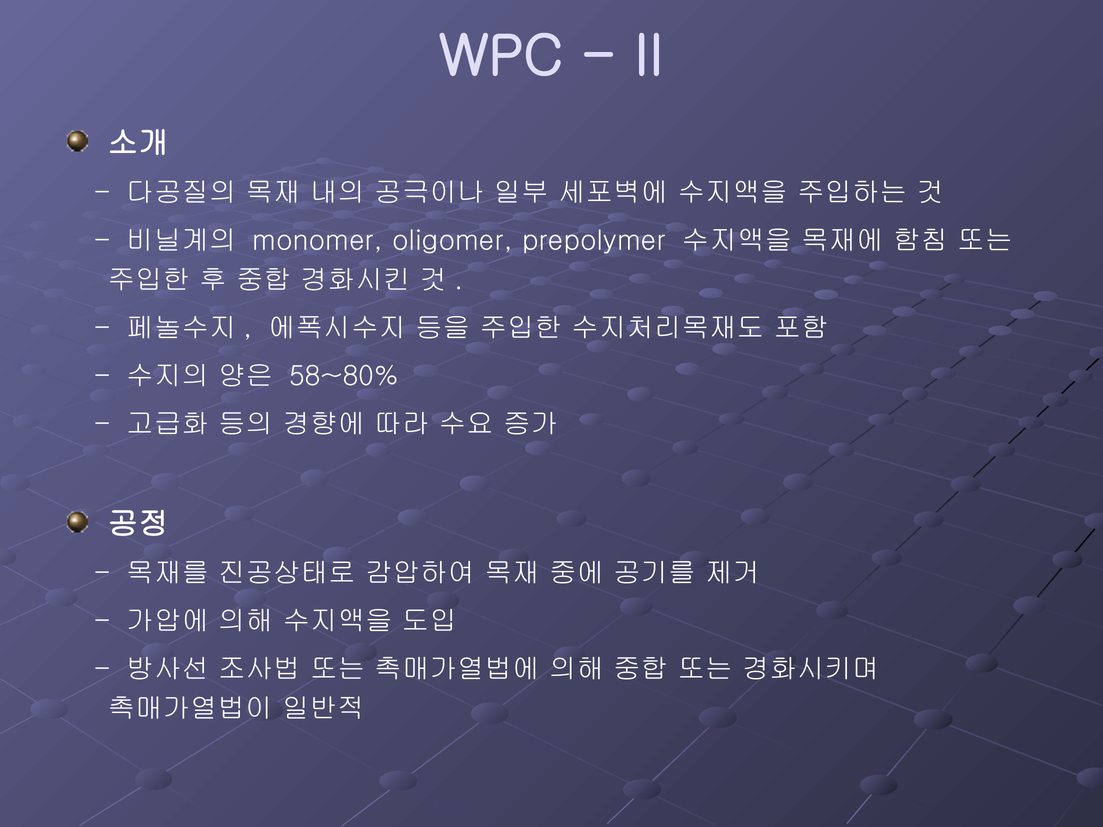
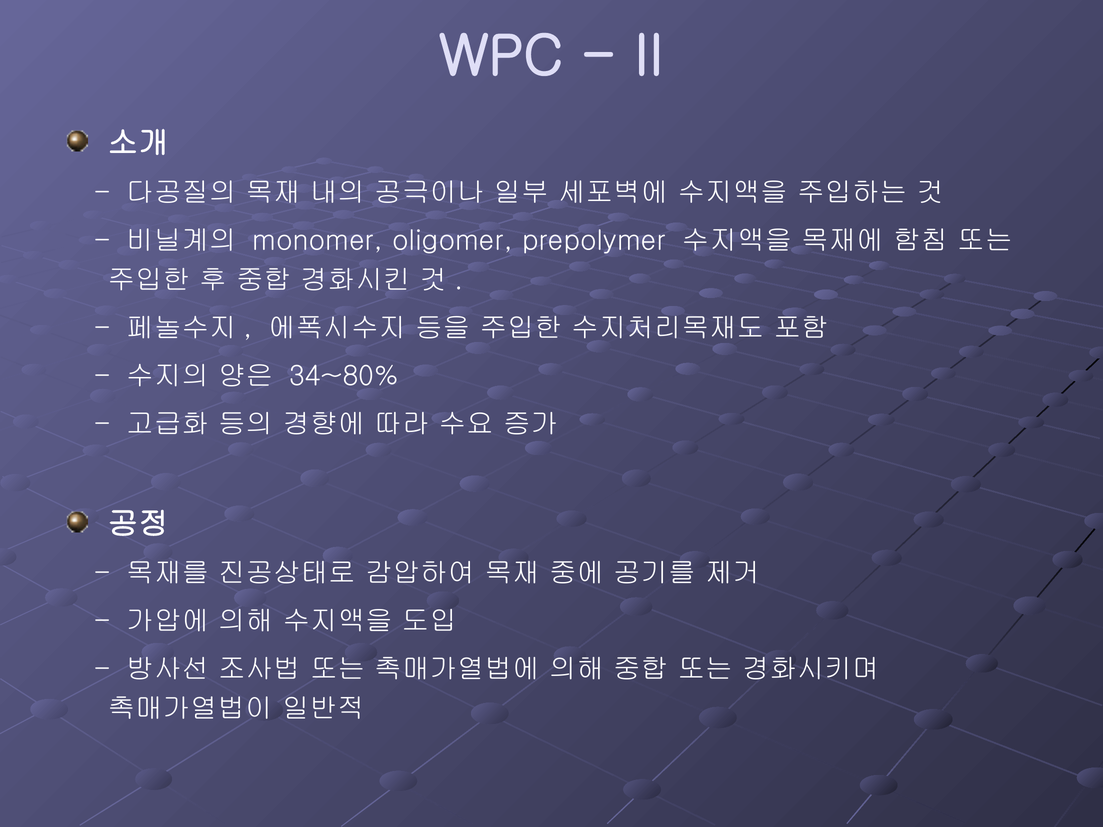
58~80%: 58~80% -> 34~80%
